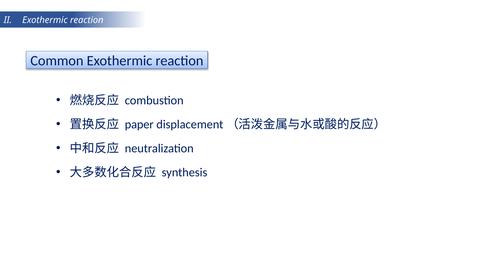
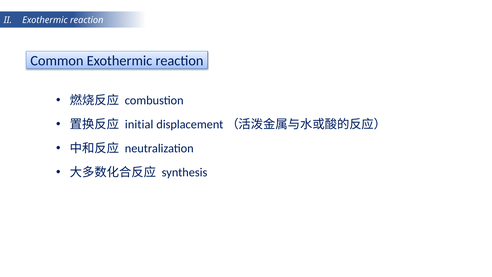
paper: paper -> initial
